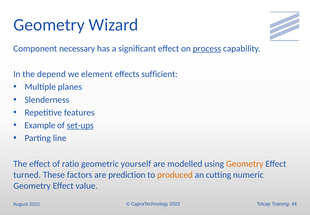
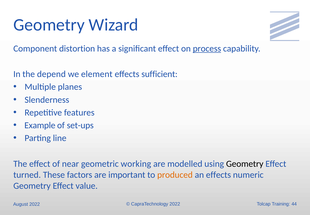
necessary: necessary -> distortion
set-ups underline: present -> none
ratio: ratio -> near
yourself: yourself -> working
Geometry at (245, 163) colour: orange -> black
prediction: prediction -> important
an cutting: cutting -> effects
